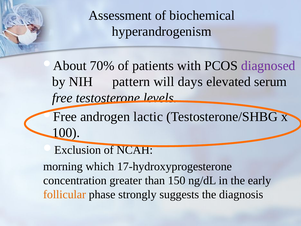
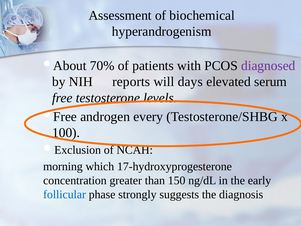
pattern: pattern -> reports
lactic: lactic -> every
follicular colour: orange -> blue
